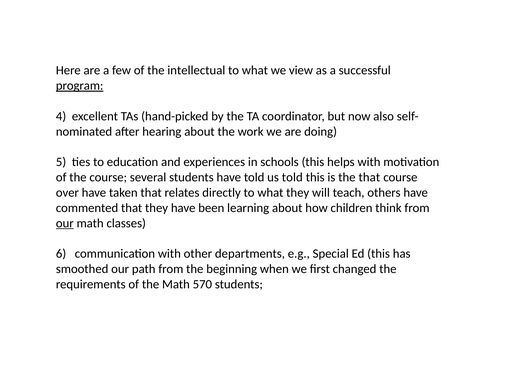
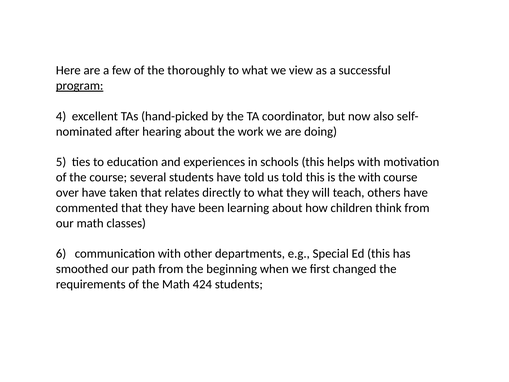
intellectual: intellectual -> thoroughly
the that: that -> with
our at (65, 223) underline: present -> none
570: 570 -> 424
